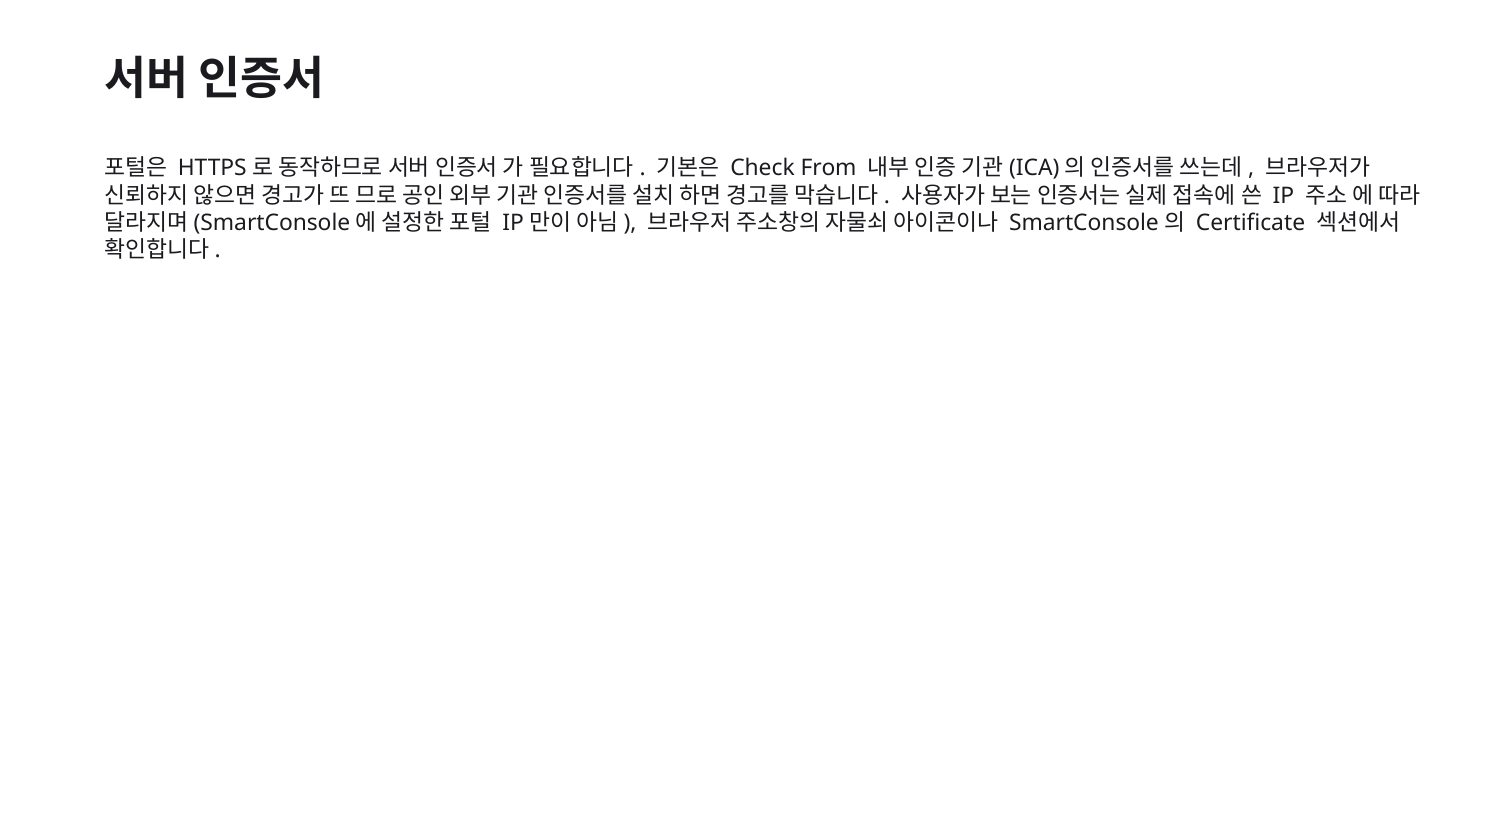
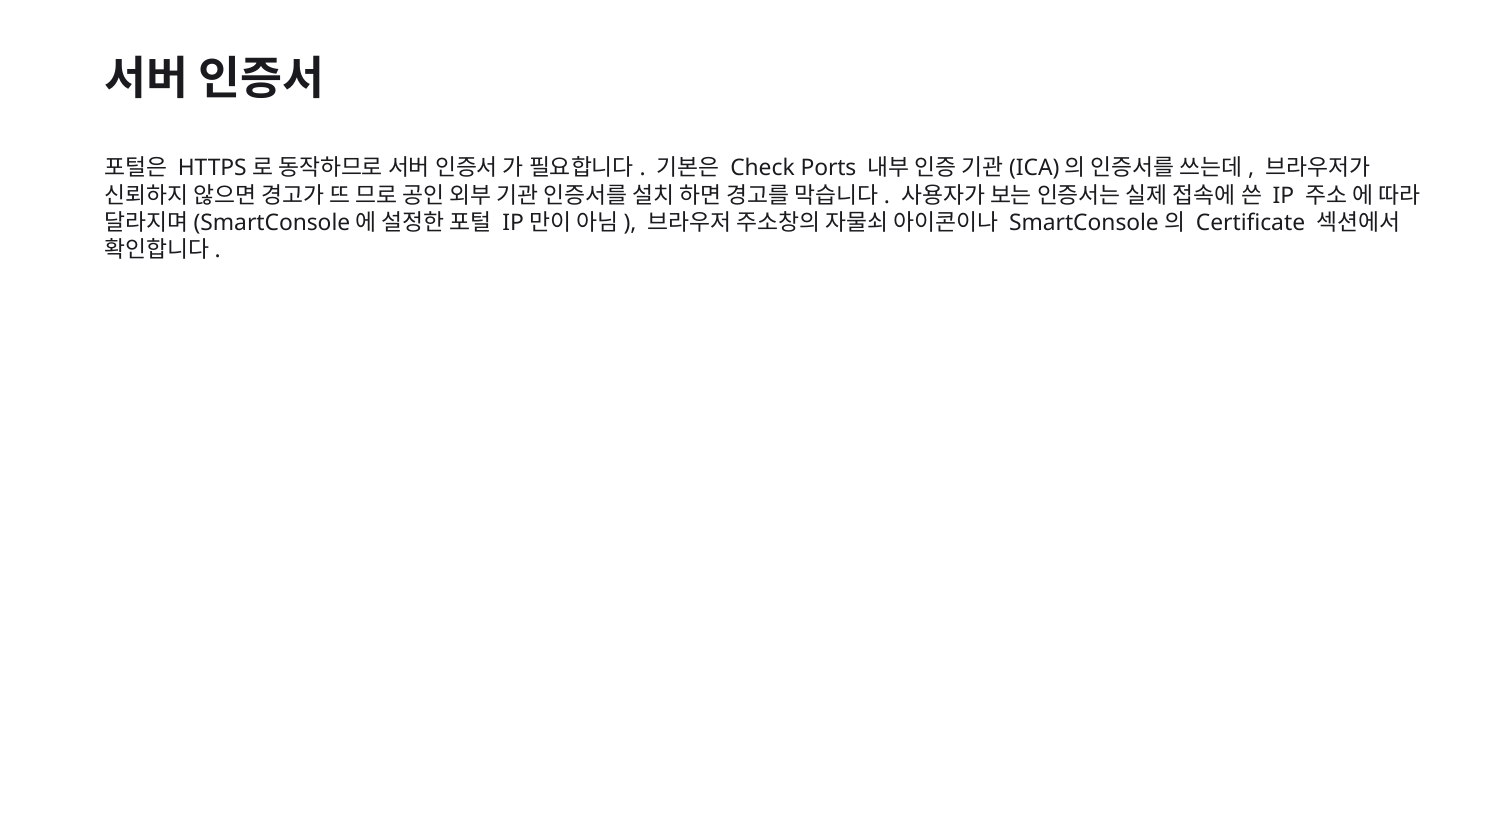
From: From -> Ports
